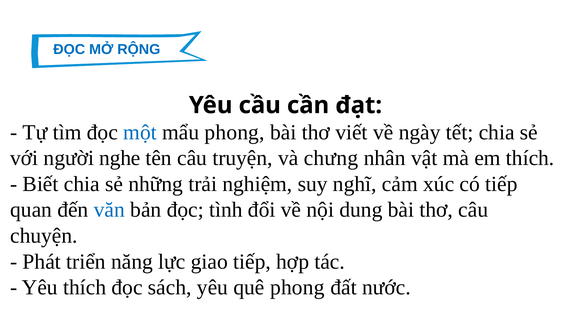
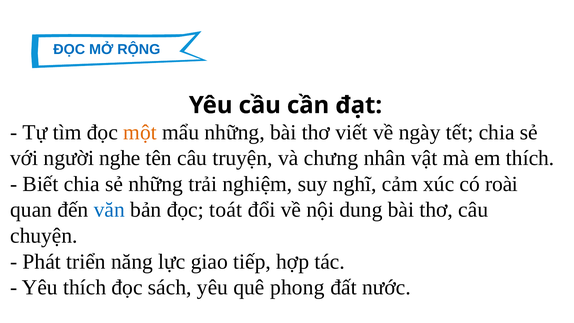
một colour: blue -> orange
mẩu phong: phong -> những
có tiếp: tiếp -> roài
tình: tình -> toát
